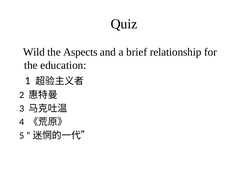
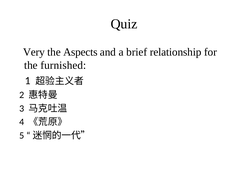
Wild: Wild -> Very
education: education -> furnished
